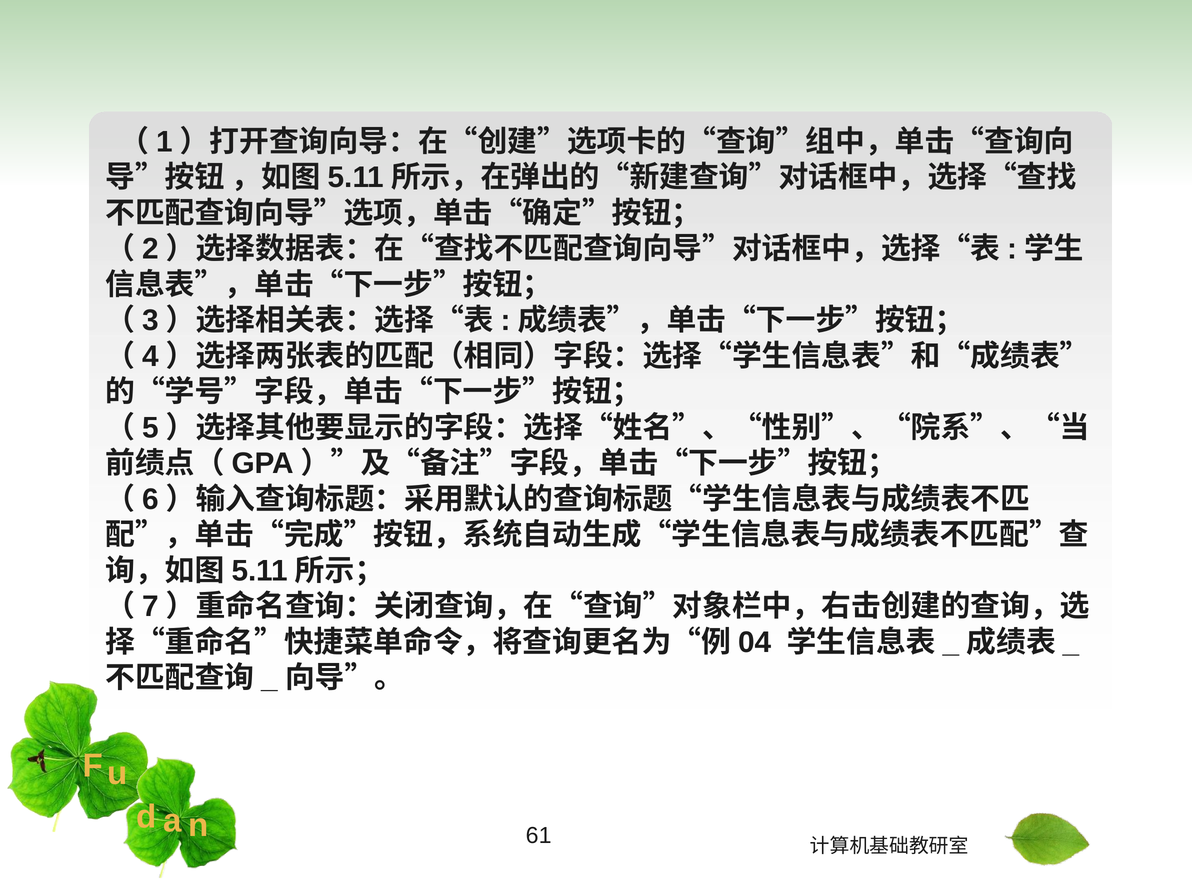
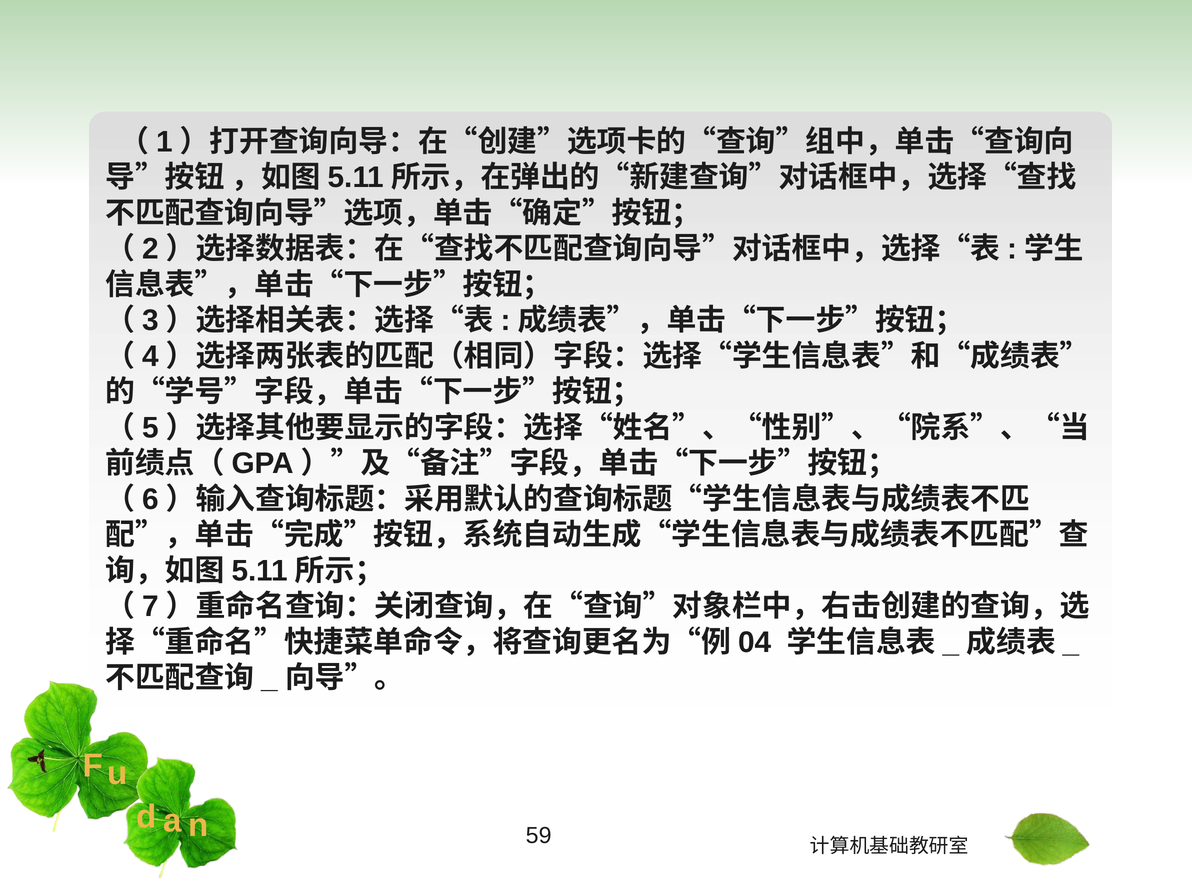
61: 61 -> 59
